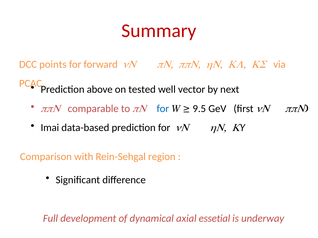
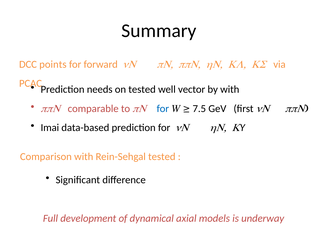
Summary colour: red -> black
above: above -> needs
by next: next -> with
9.5: 9.5 -> 7.5
Rein-Sehgal region: region -> tested
essetial: essetial -> models
